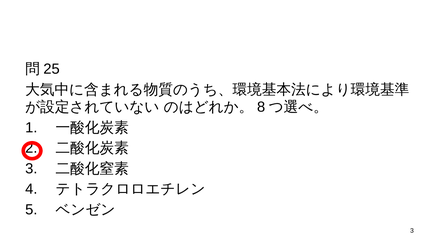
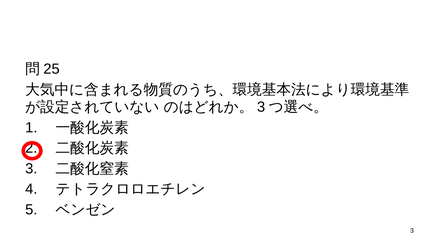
8 at (261, 107): 8 -> 3
